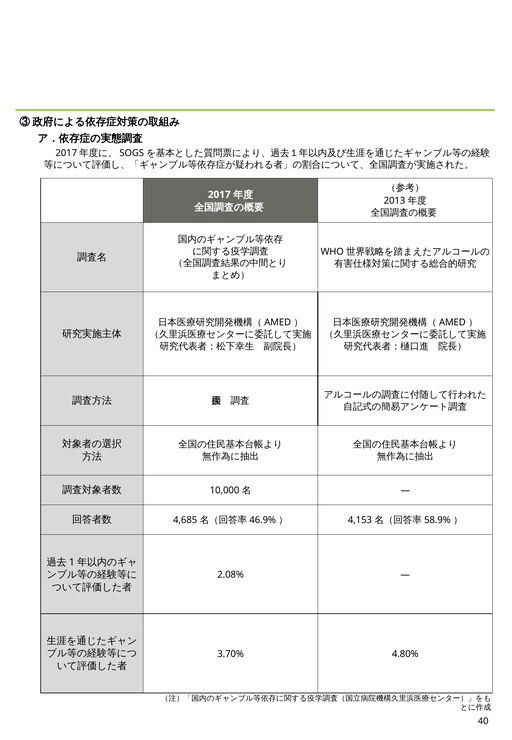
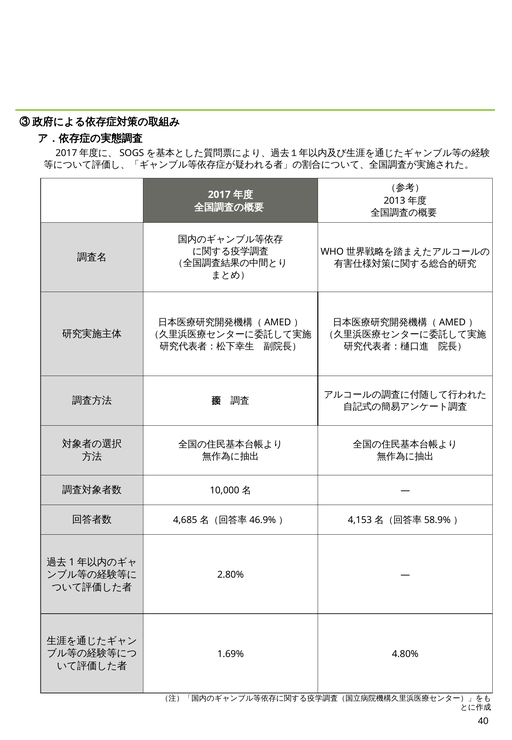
2.08%: 2.08% -> 2.80%
3.70%: 3.70% -> 1.69%
